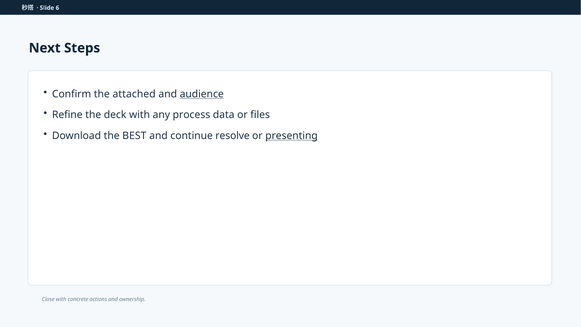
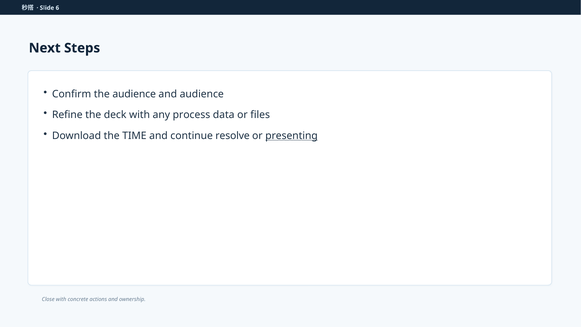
the attached: attached -> audience
audience at (202, 94) underline: present -> none
BEST: BEST -> TIME
